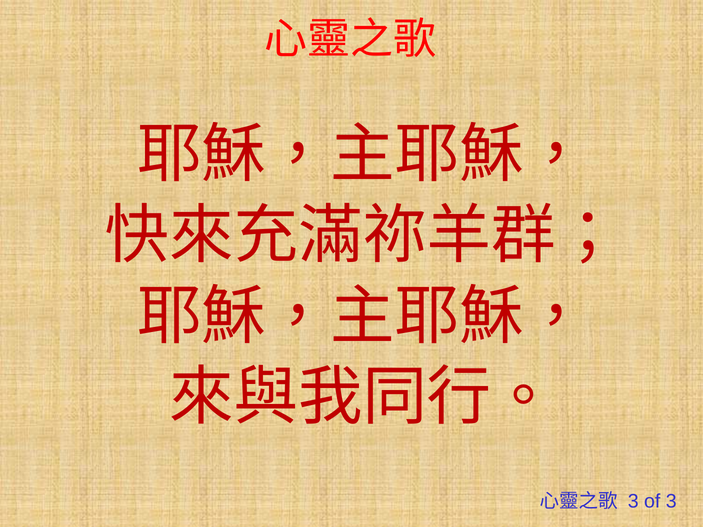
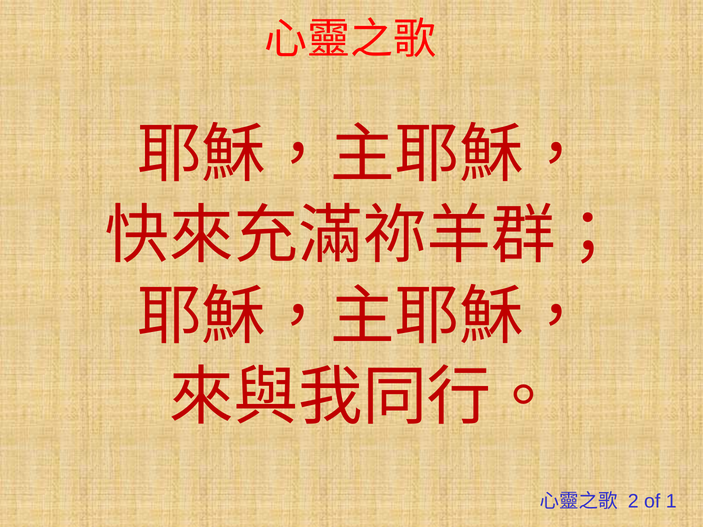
3 at (633, 502): 3 -> 2
of 3: 3 -> 1
